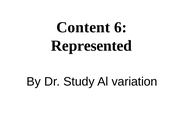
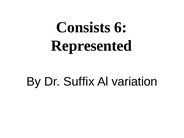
Content: Content -> Consists
Study: Study -> Suffix
